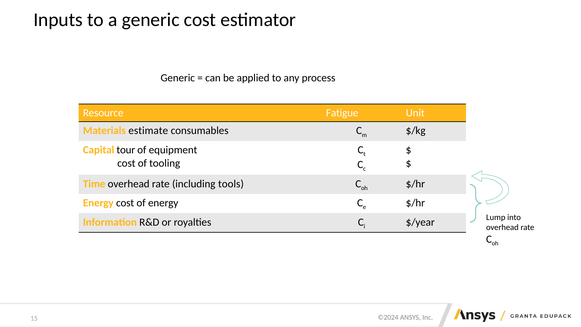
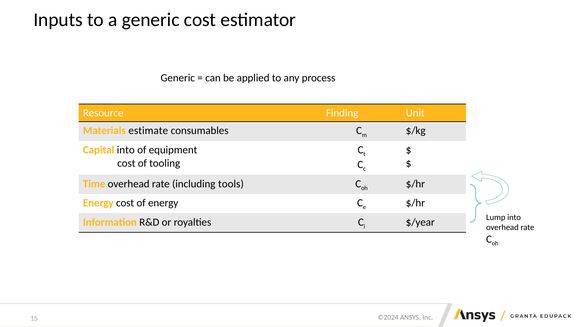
Fatigue: Fatigue -> Finding
Capital tour: tour -> into
